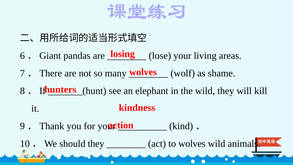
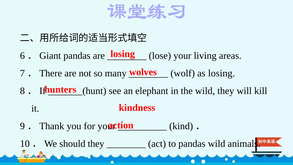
as shame: shame -> losing
to wolves: wolves -> pandas
